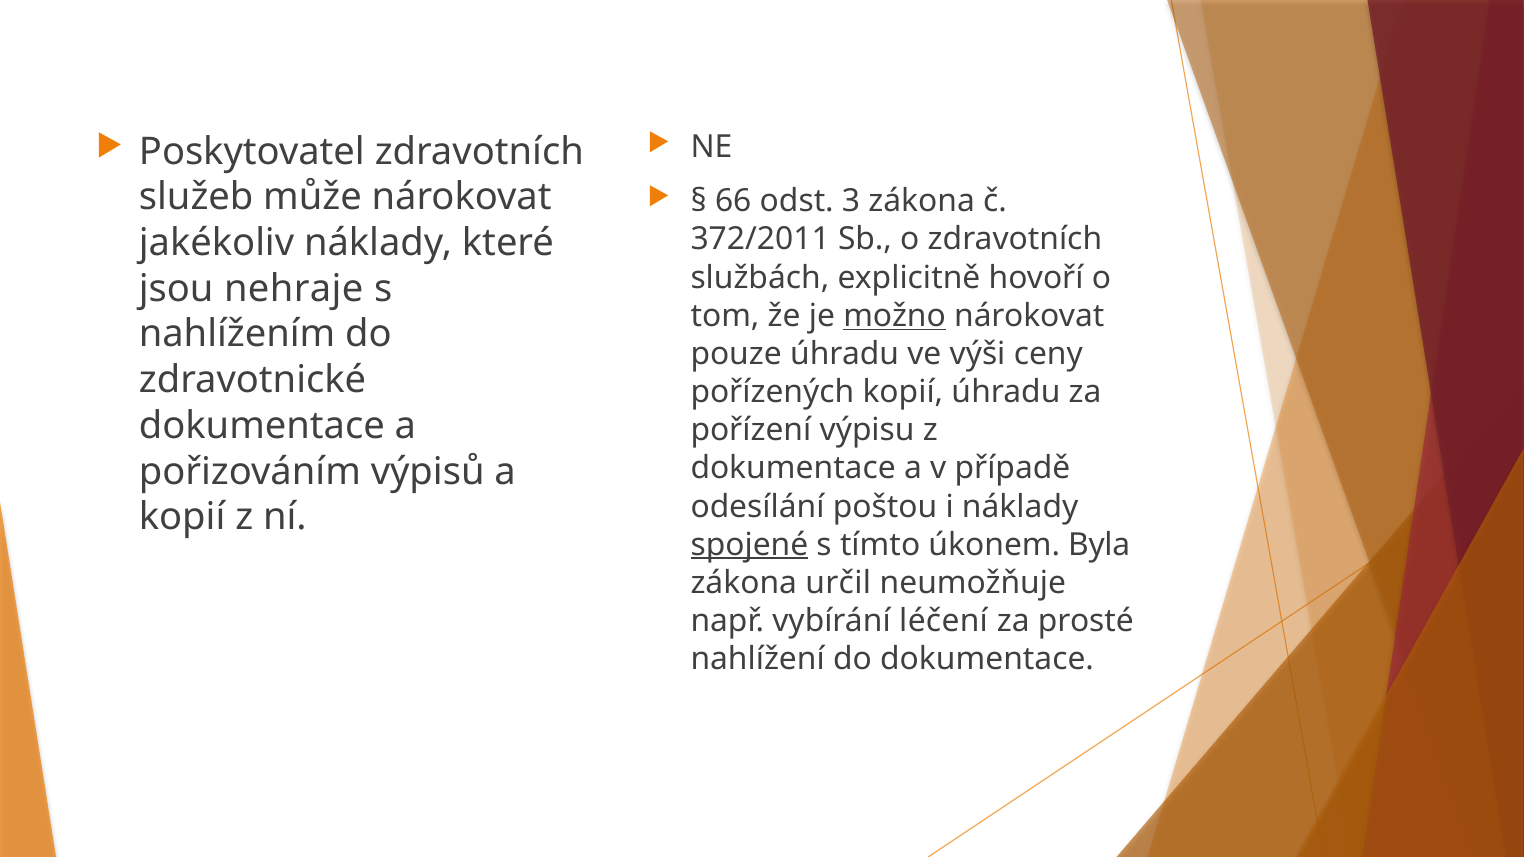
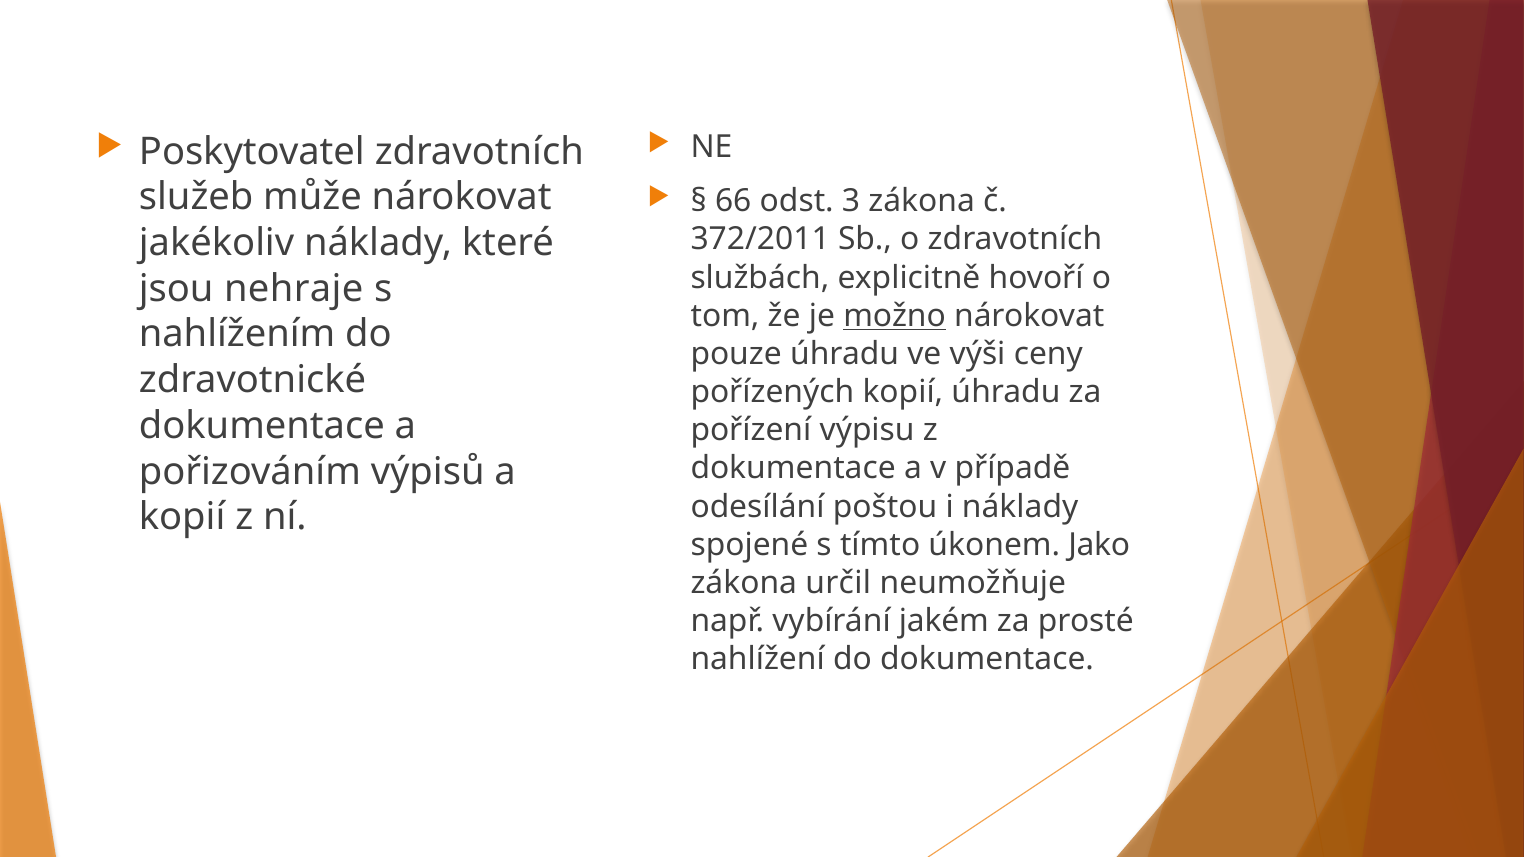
spojené underline: present -> none
Byla: Byla -> Jako
léčení: léčení -> jakém
